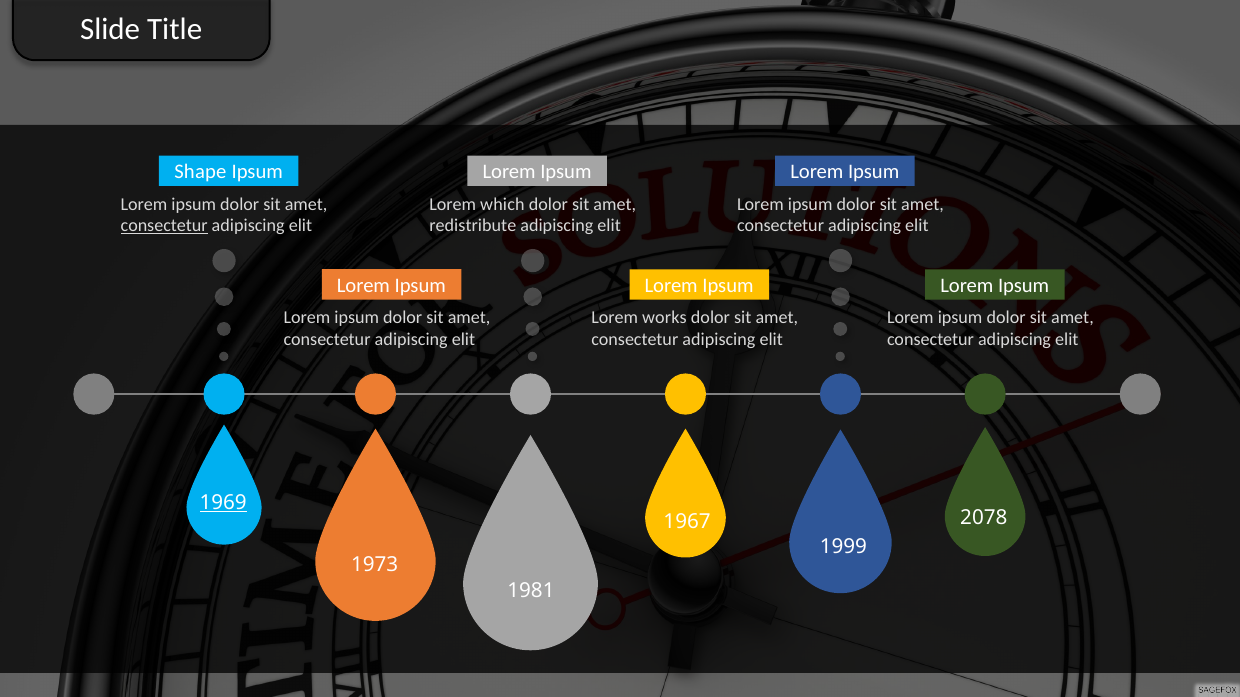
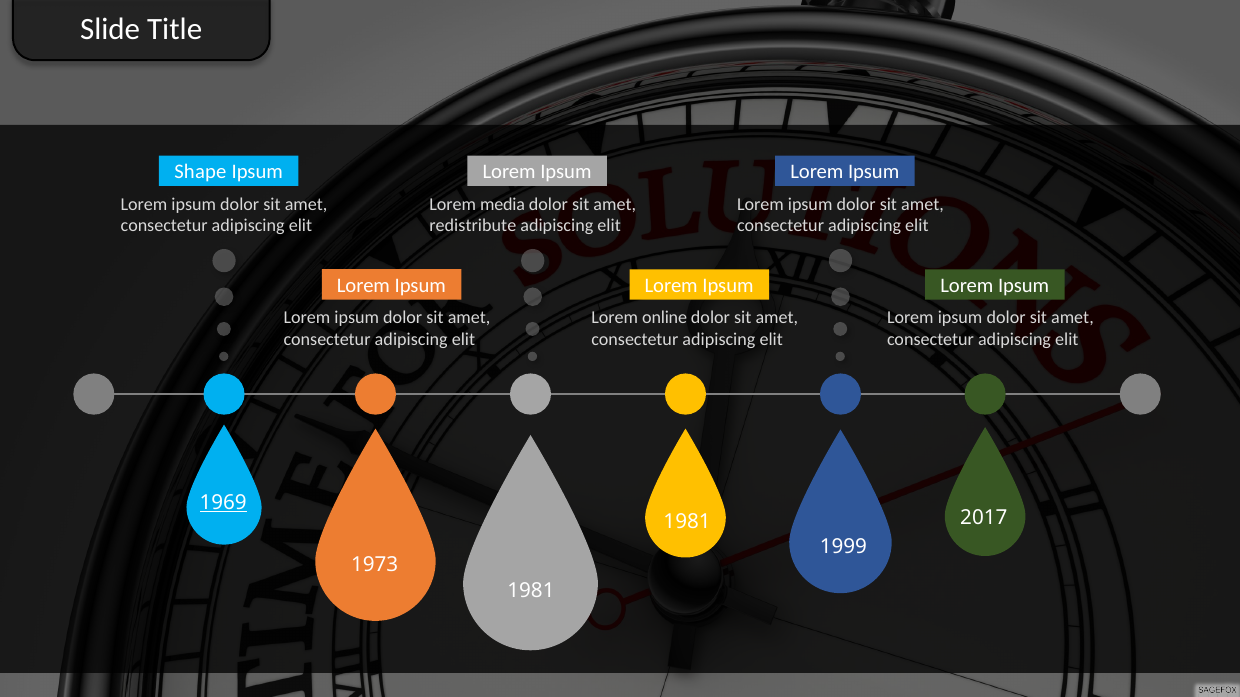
which: which -> media
consectetur at (164, 226) underline: present -> none
works: works -> online
2078: 2078 -> 2017
1967 at (687, 522): 1967 -> 1981
